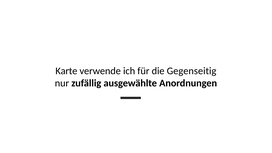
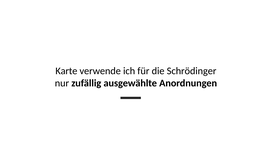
Gegenseitig: Gegenseitig -> Schrödinger
